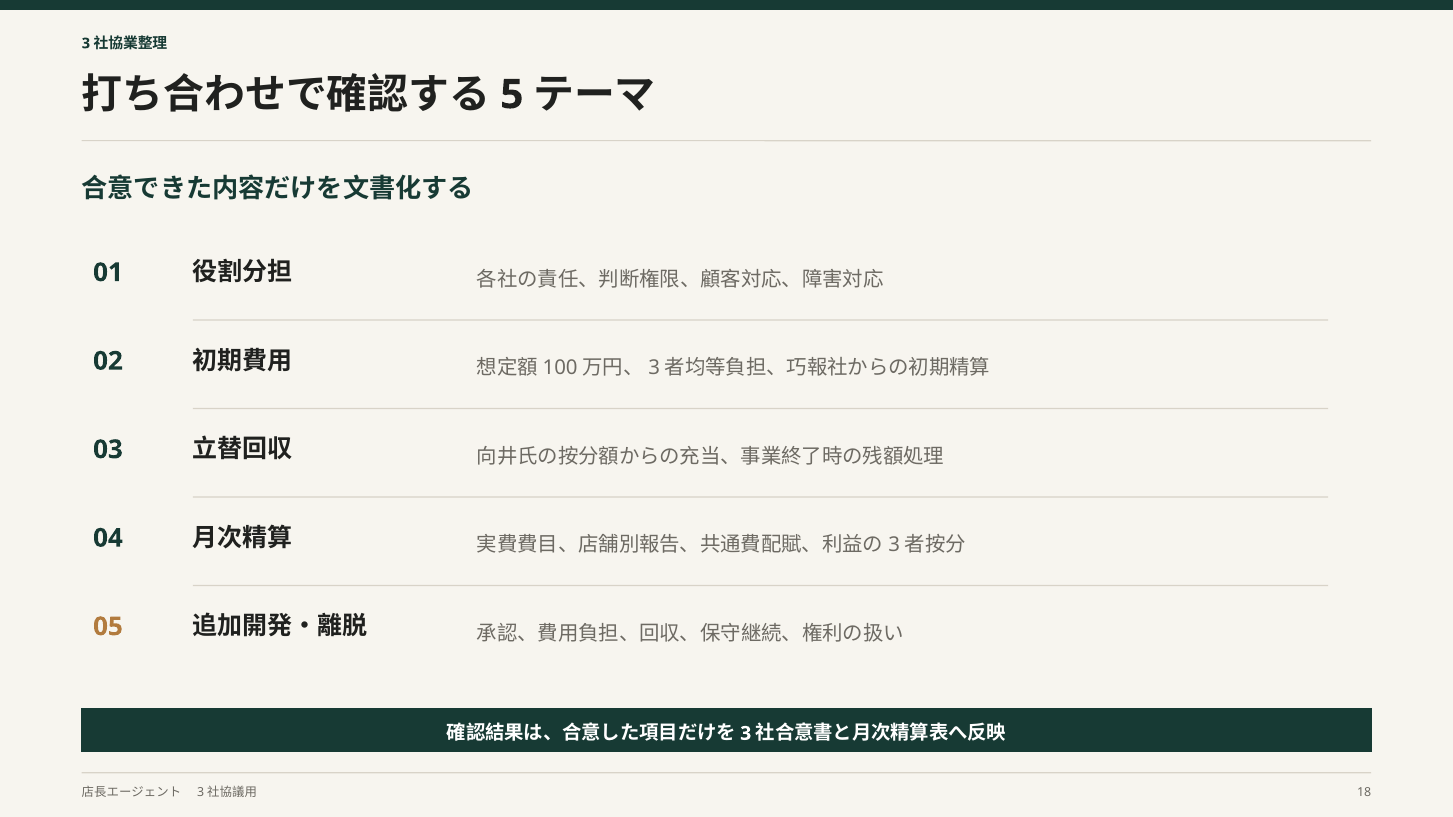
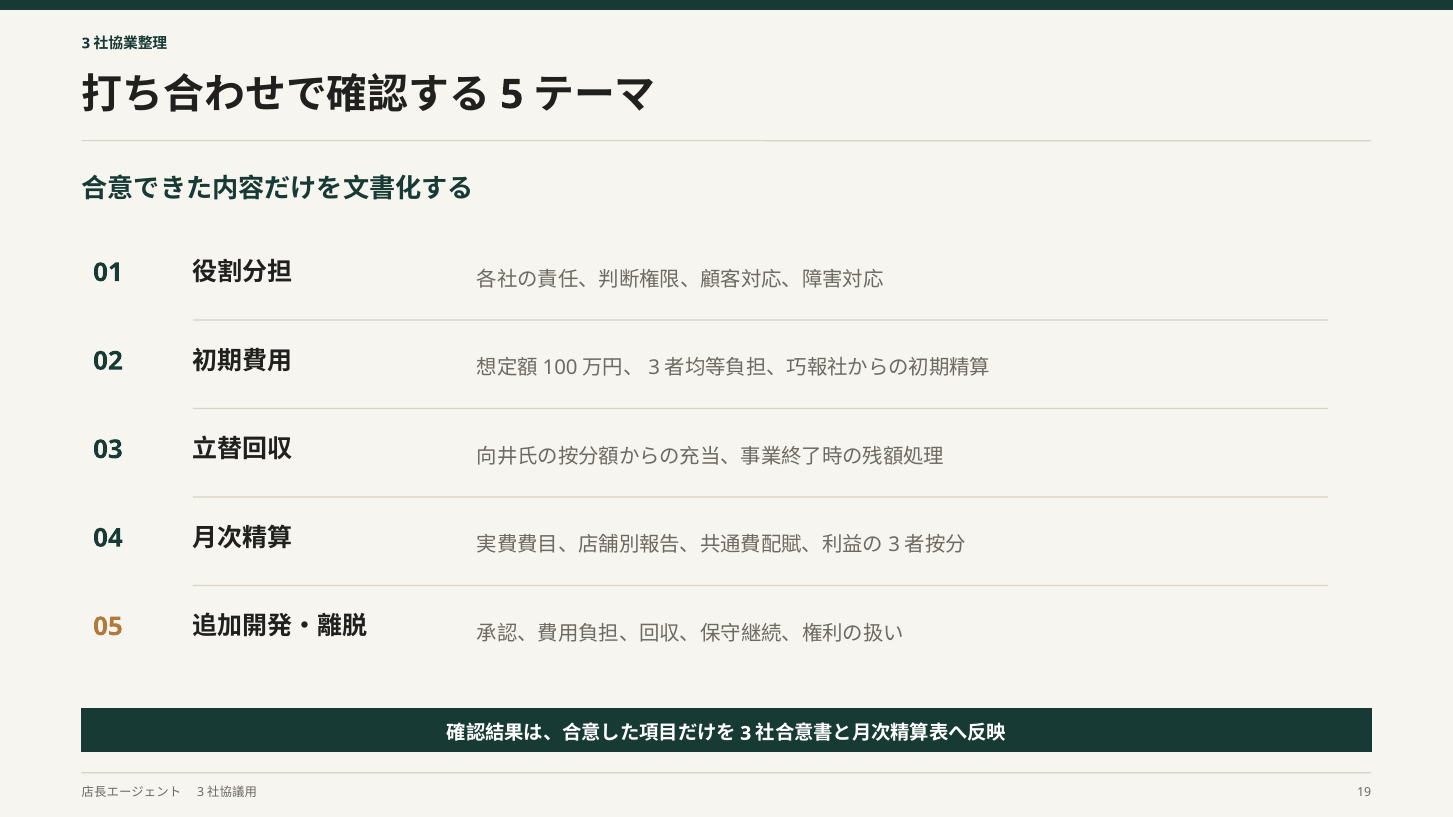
18: 18 -> 19
